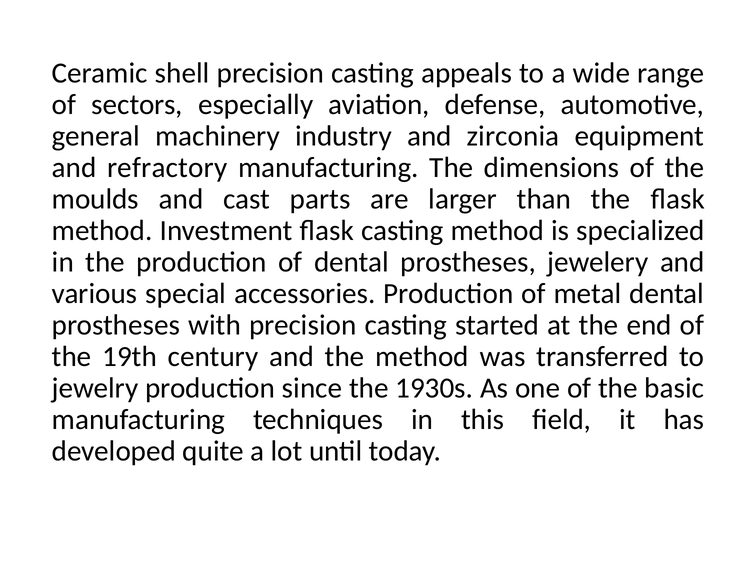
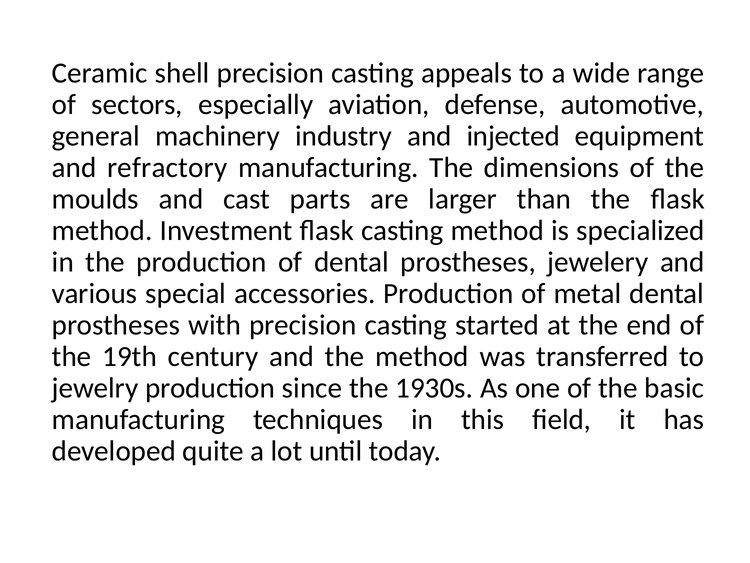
zirconia: zirconia -> injected
